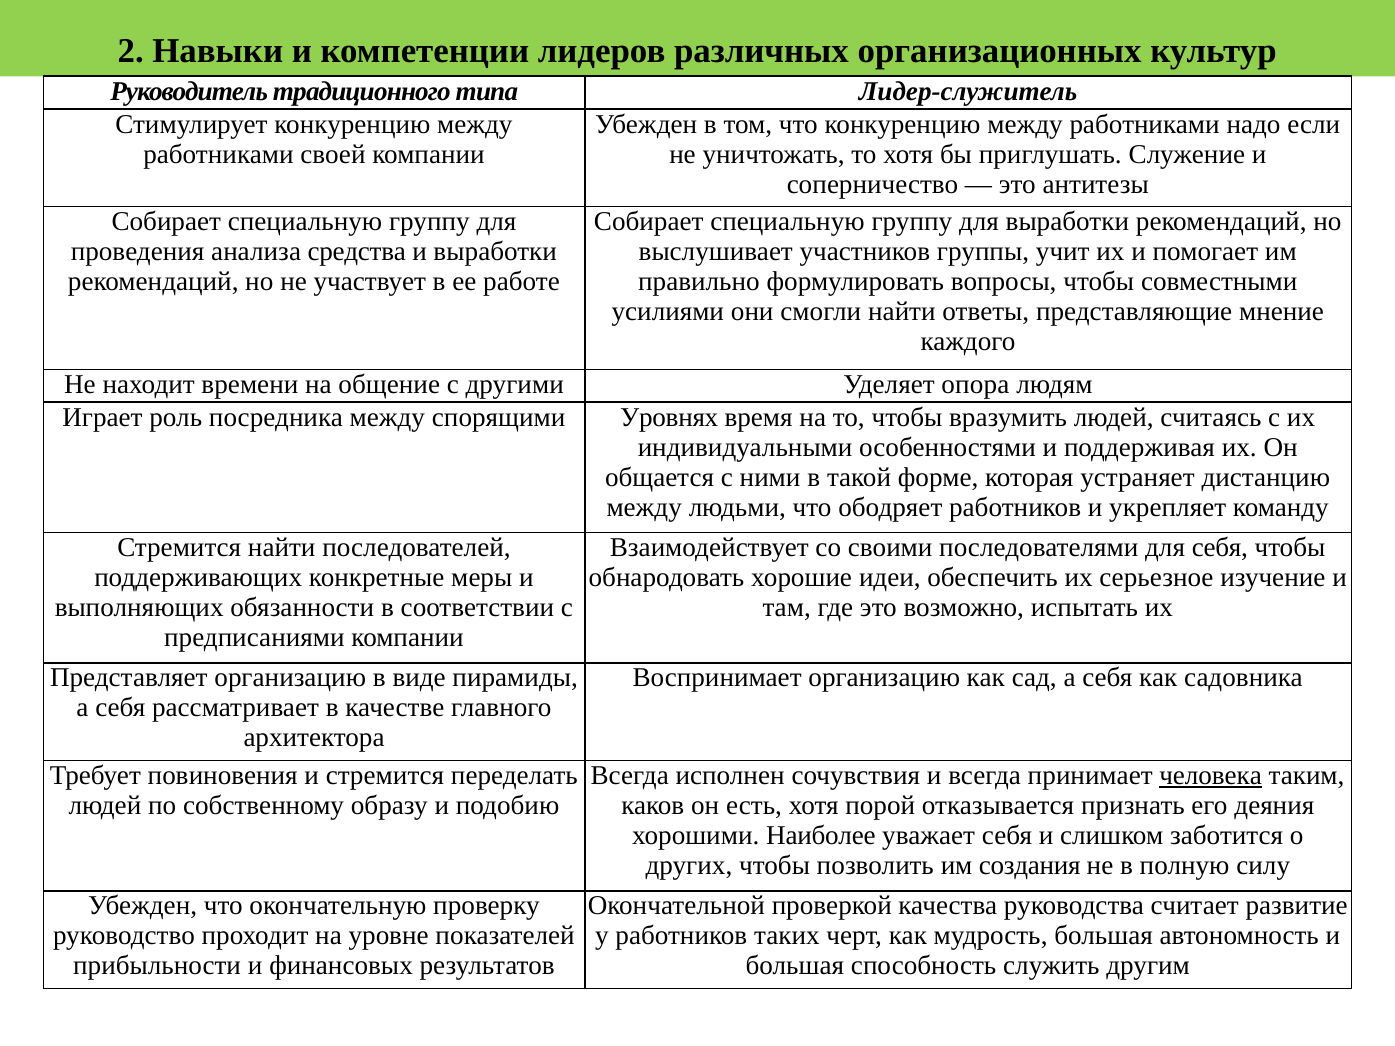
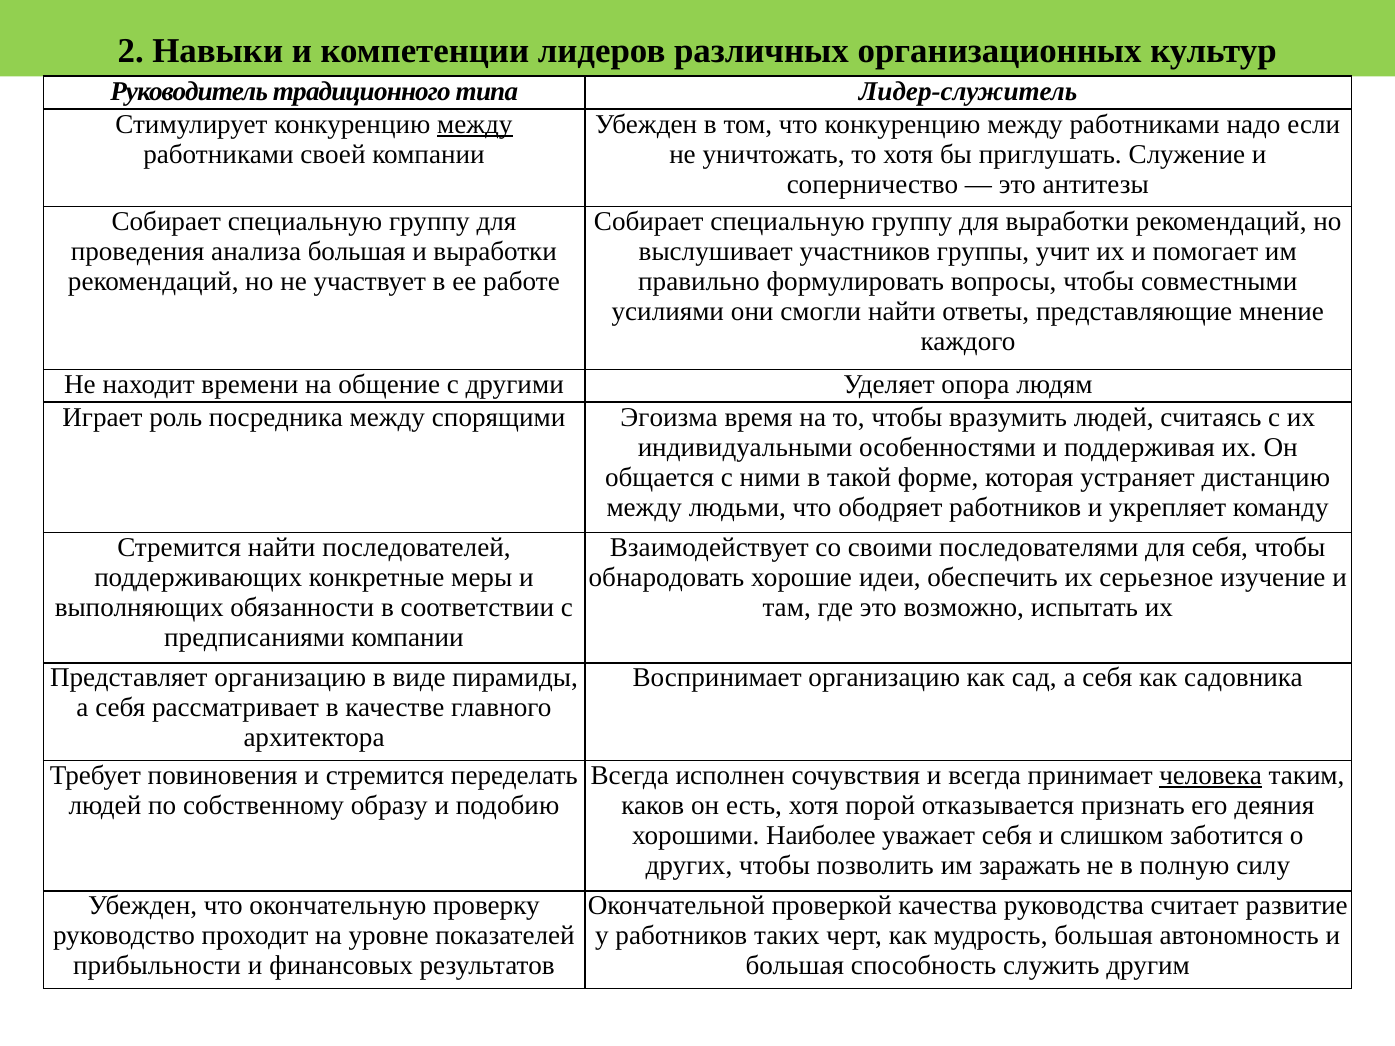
между at (475, 124) underline: none -> present
анализа средства: средства -> большая
Уровнях: Уровнях -> Эгоизма
создания: создания -> заражать
